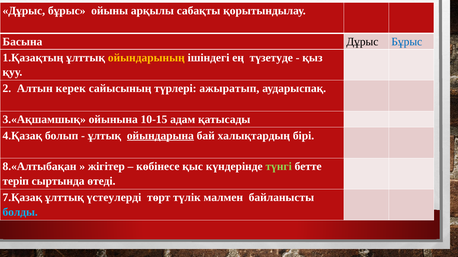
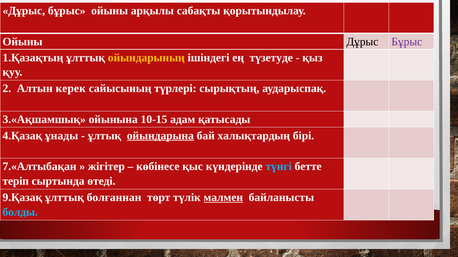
Басына at (22, 42): Басына -> Ойыны
Бұрыс colour: blue -> purple
ажыратып: ажыратып -> сырықтың
болып: болып -> ұнады
8.«Алтыбақан: 8.«Алтыбақан -> 7.«Алтыбақан
түнгі colour: light green -> light blue
7.Қазақ: 7.Қазақ -> 9.Қазақ
үстеулерді: үстеулерді -> болғаннан
малмен underline: none -> present
